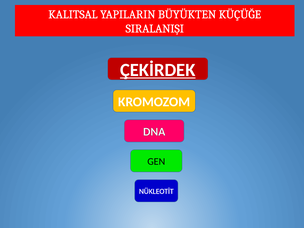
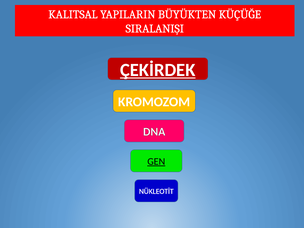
GEN underline: none -> present
